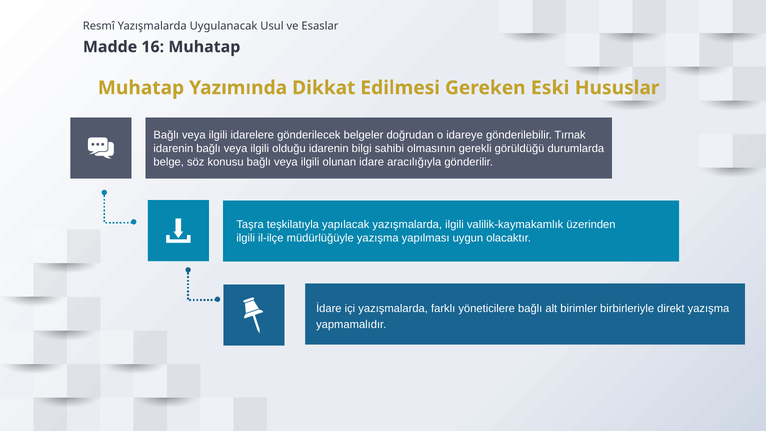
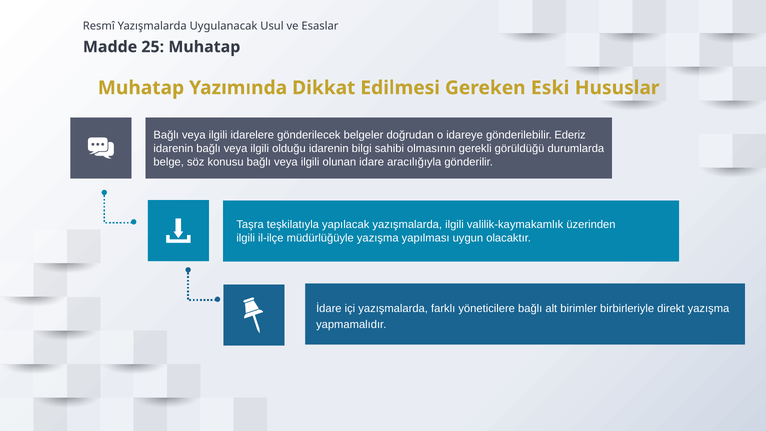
16: 16 -> 25
Tırnak: Tırnak -> Ederiz
